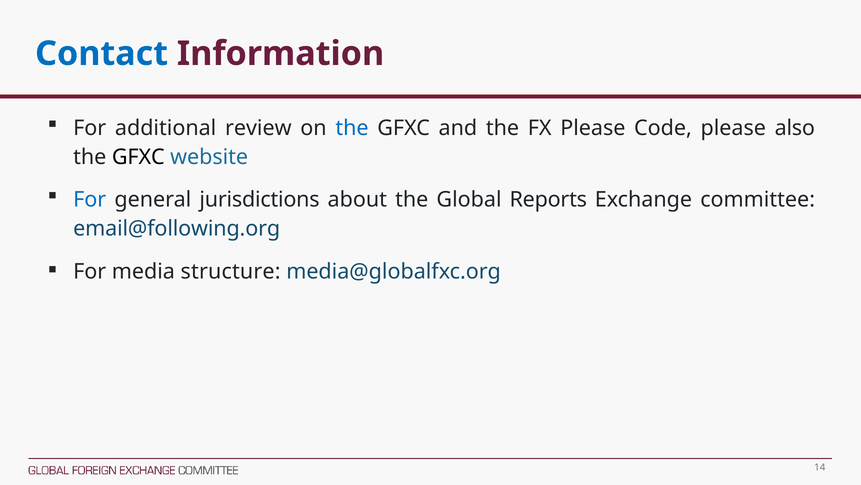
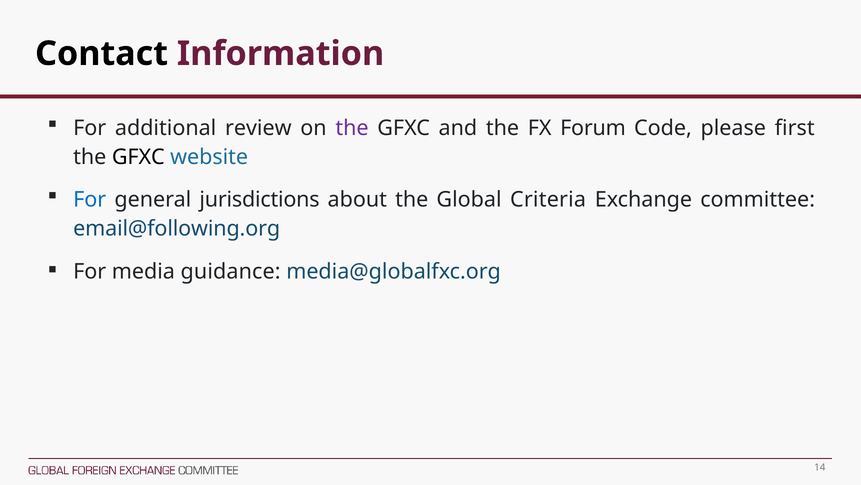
Contact colour: blue -> black
the at (352, 128) colour: blue -> purple
FX Please: Please -> Forum
also: also -> first
Reports: Reports -> Criteria
structure: structure -> guidance
